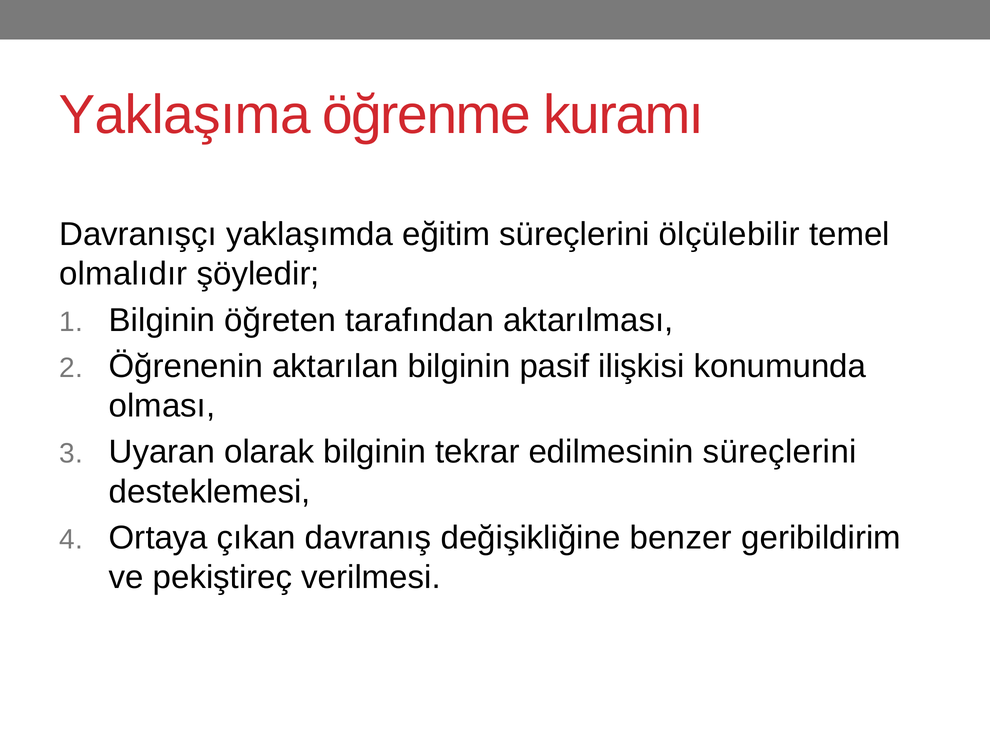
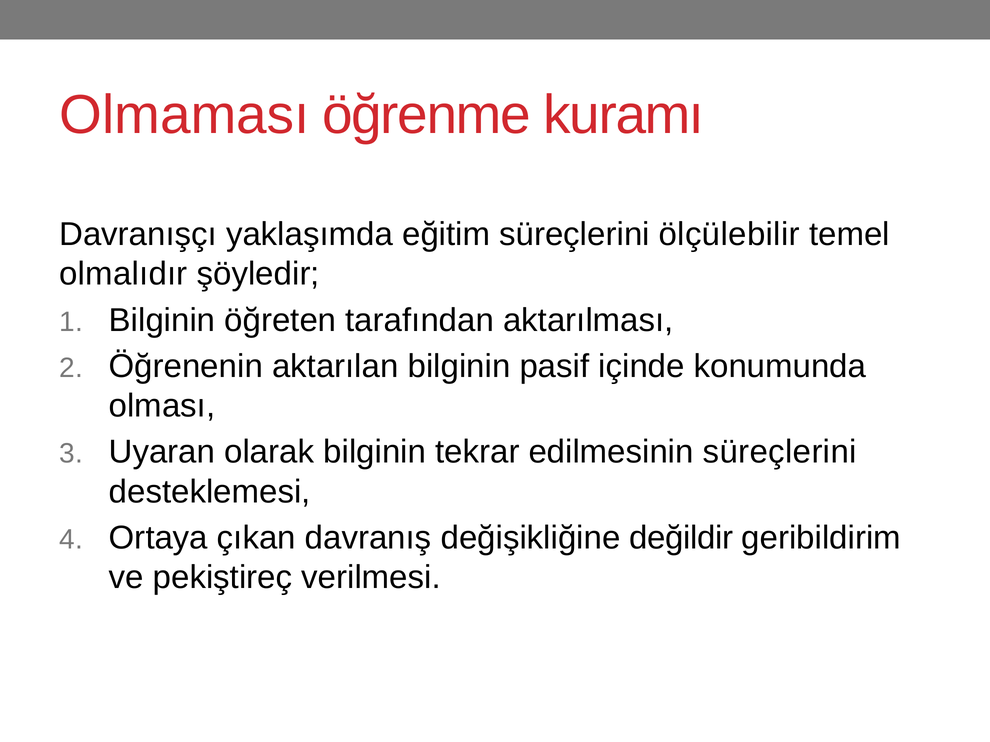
Yaklaşıma: Yaklaşıma -> Olmaması
ilişkisi: ilişkisi -> içinde
benzer: benzer -> değildir
